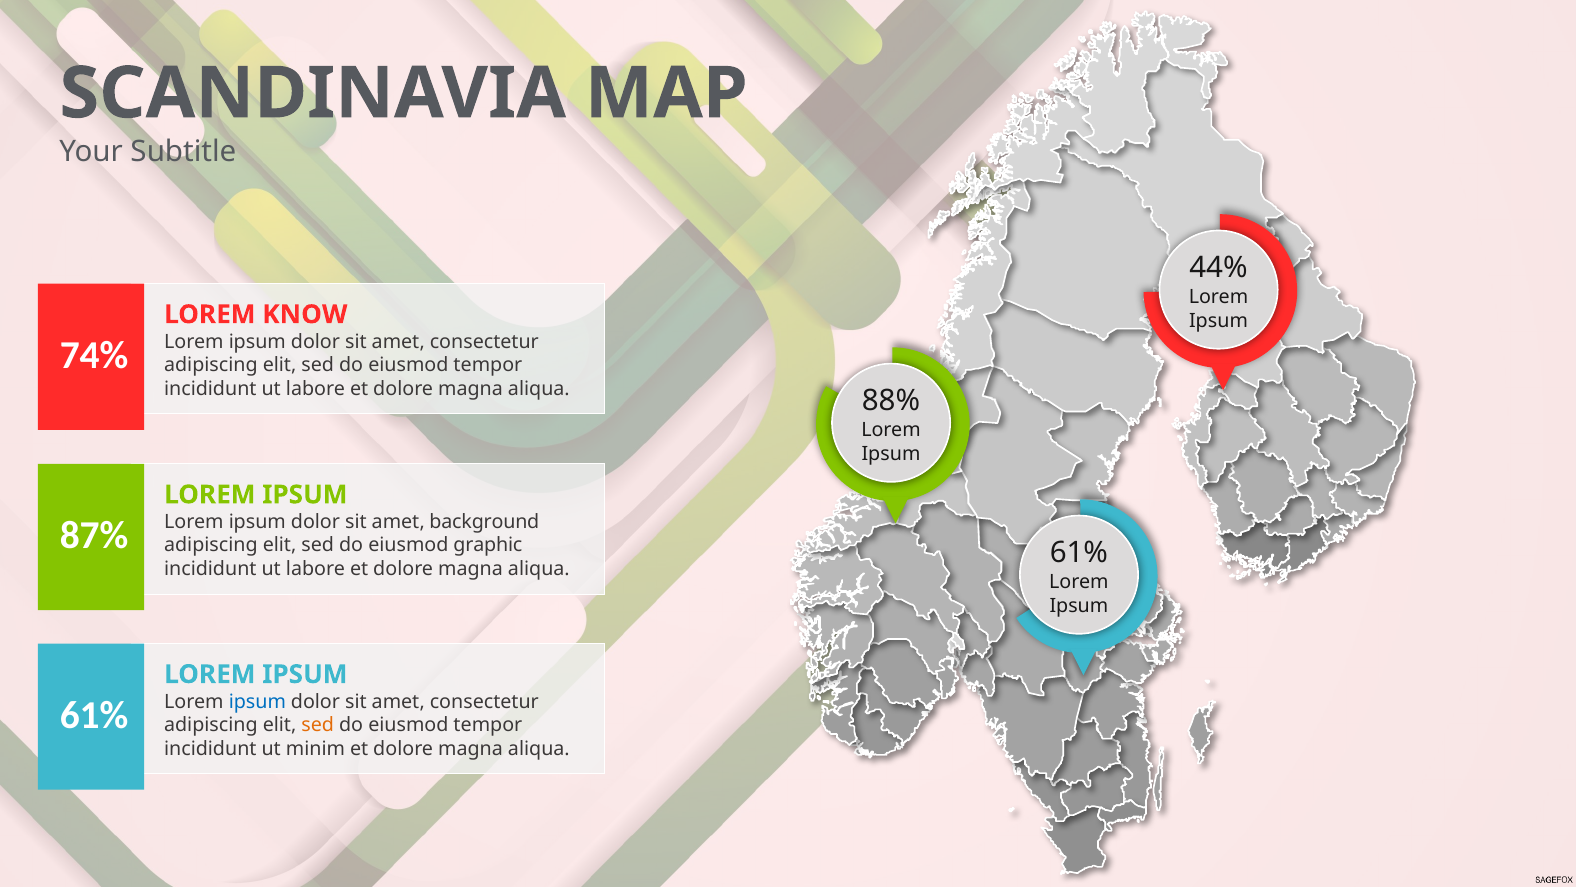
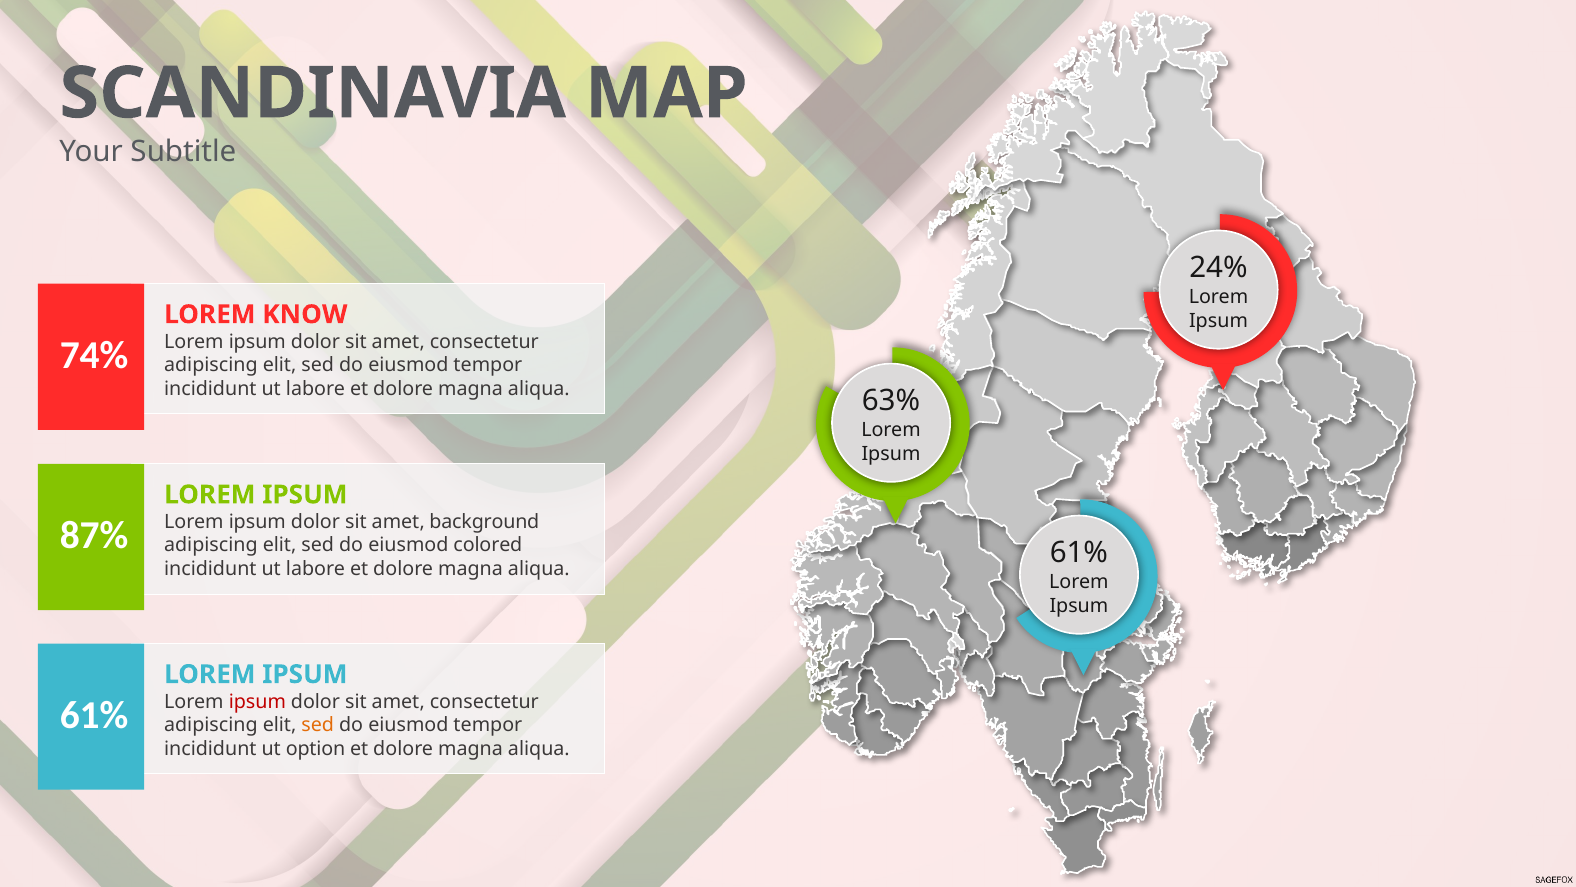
44%: 44% -> 24%
88%: 88% -> 63%
graphic: graphic -> colored
ipsum at (257, 701) colour: blue -> red
minim: minim -> option
